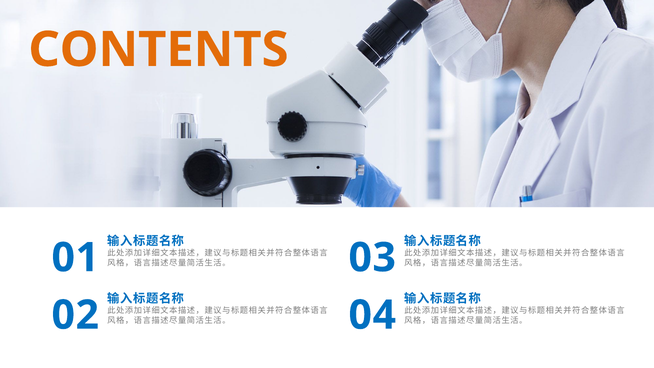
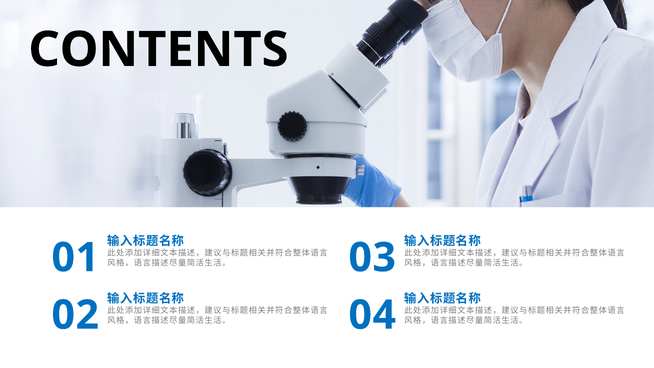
CONTENTS colour: orange -> black
